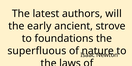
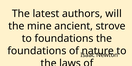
early: early -> mine
superfluous at (37, 51): superfluous -> foundations
